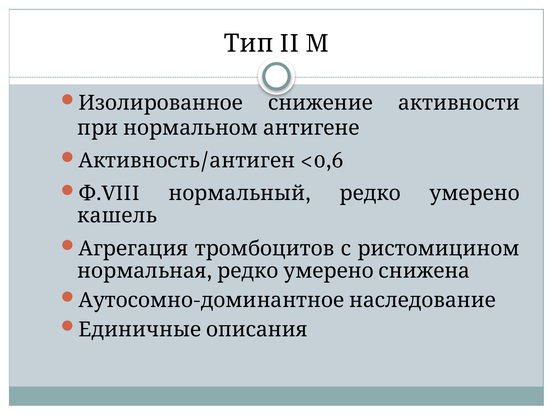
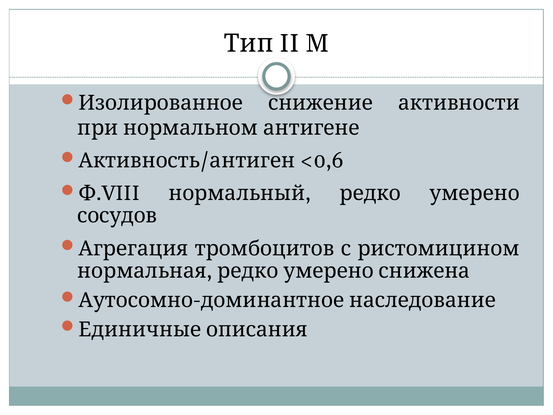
кашель: кашель -> сосудов
